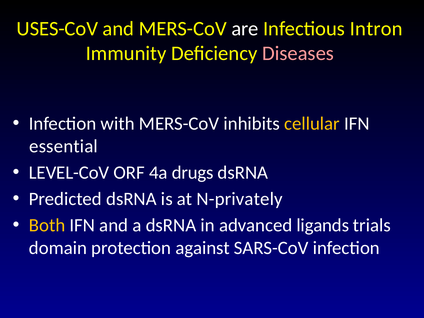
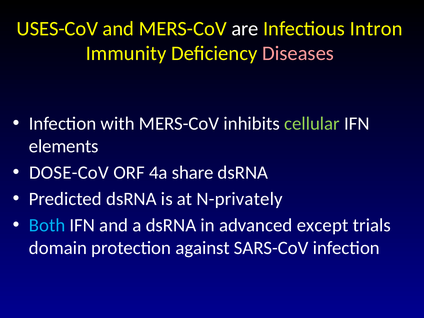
cellular colour: yellow -> light green
essential: essential -> elements
LEVEL-CoV: LEVEL-CoV -> DOSE-CoV
drugs: drugs -> share
Both colour: yellow -> light blue
ligands: ligands -> except
